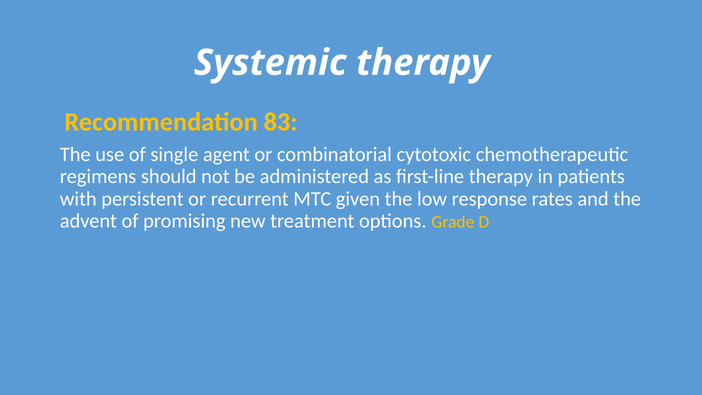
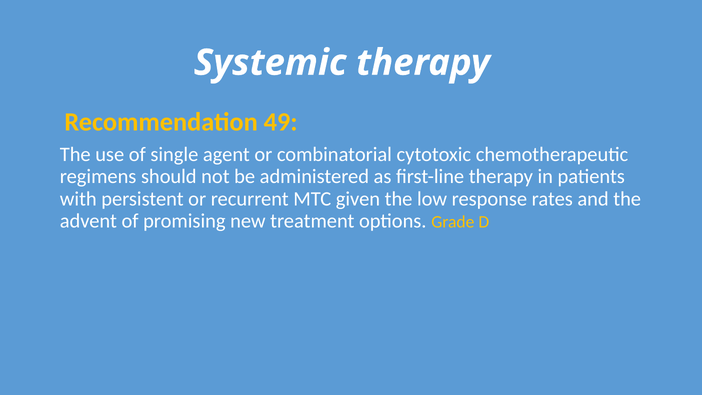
83: 83 -> 49
